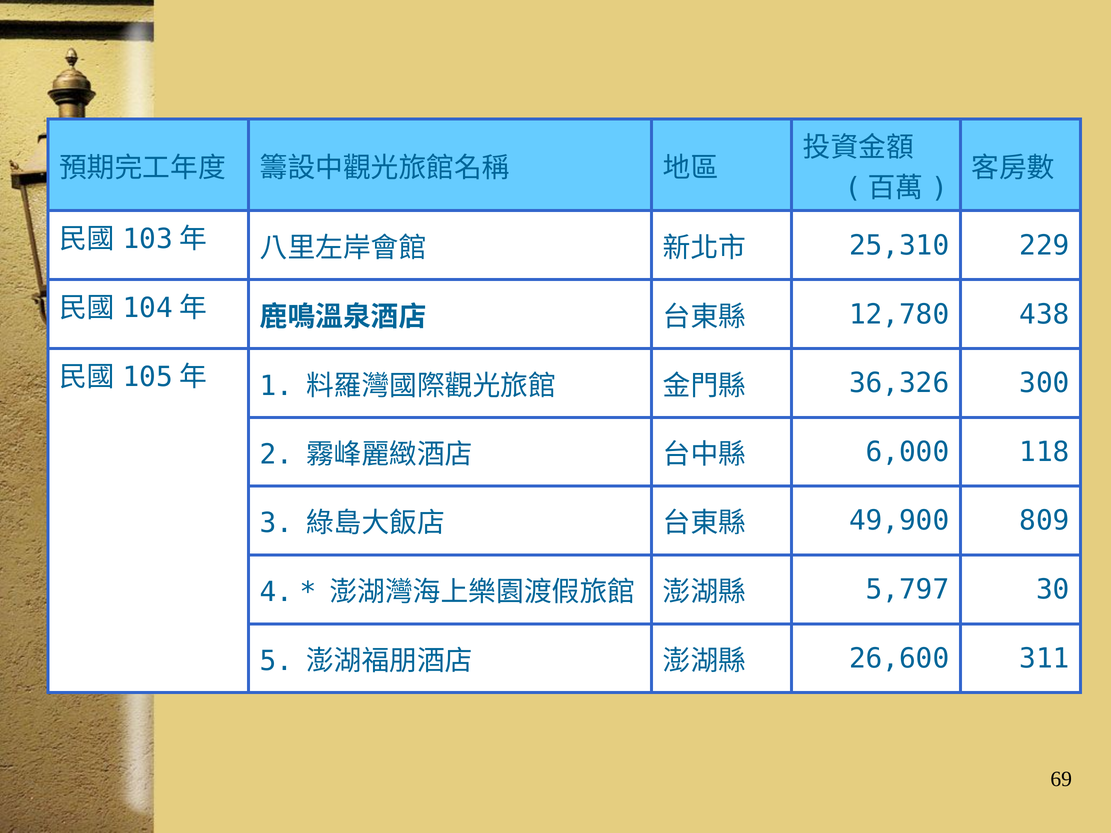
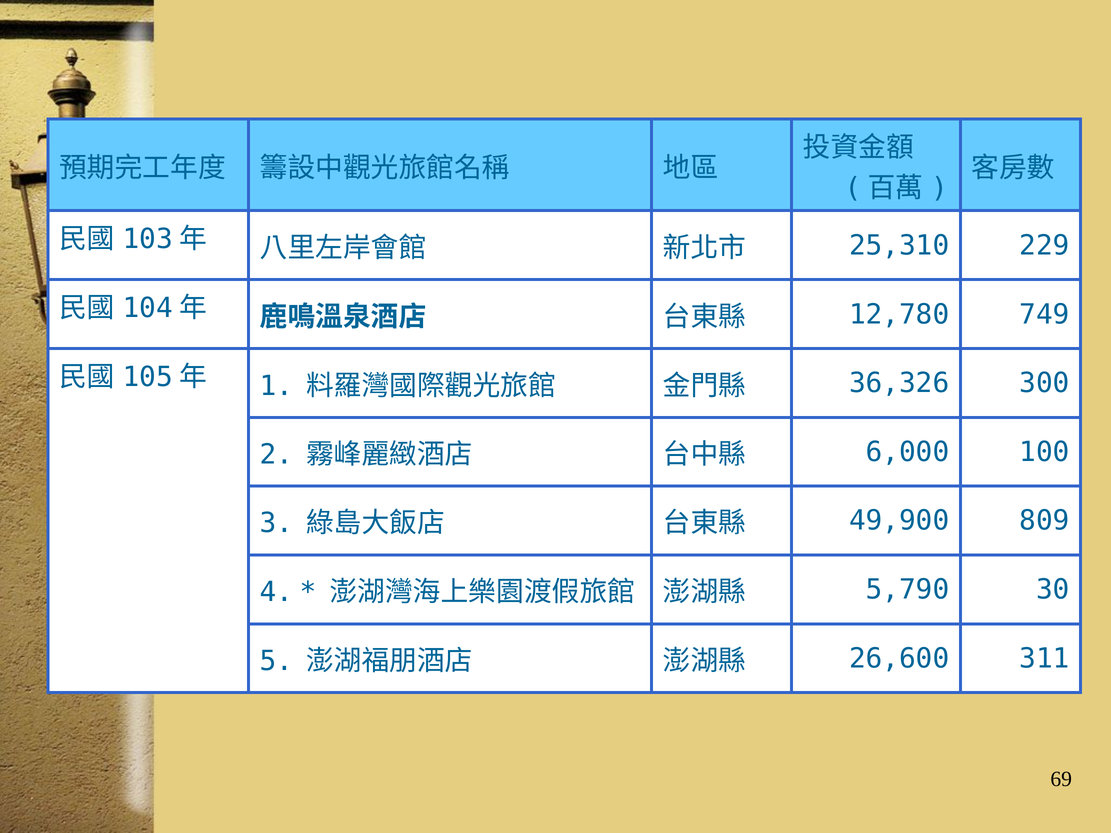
438: 438 -> 749
118: 118 -> 100
5,797: 5,797 -> 5,790
